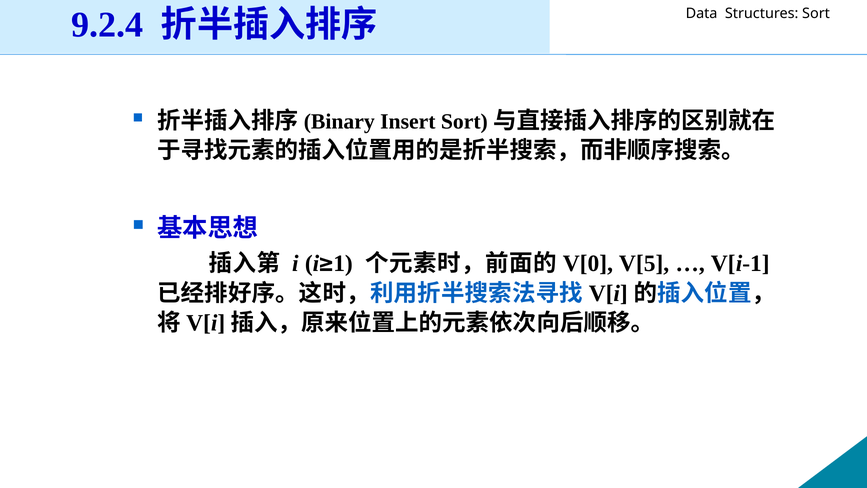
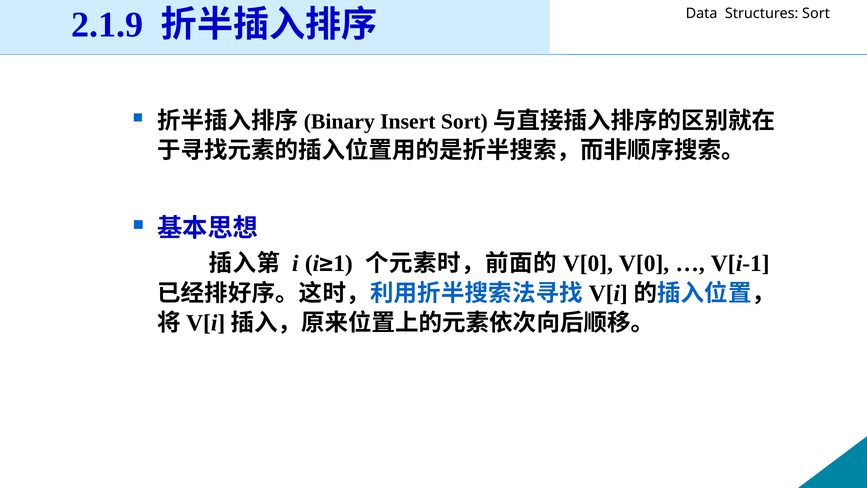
9.2.4: 9.2.4 -> 2.1.9
V[5 at (644, 264): V[5 -> V[0
